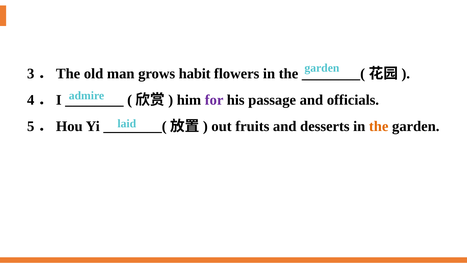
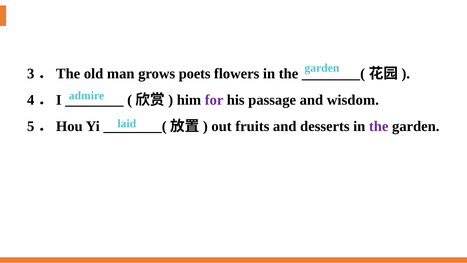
habit: habit -> poets
officials: officials -> wisdom
the at (379, 126) colour: orange -> purple
